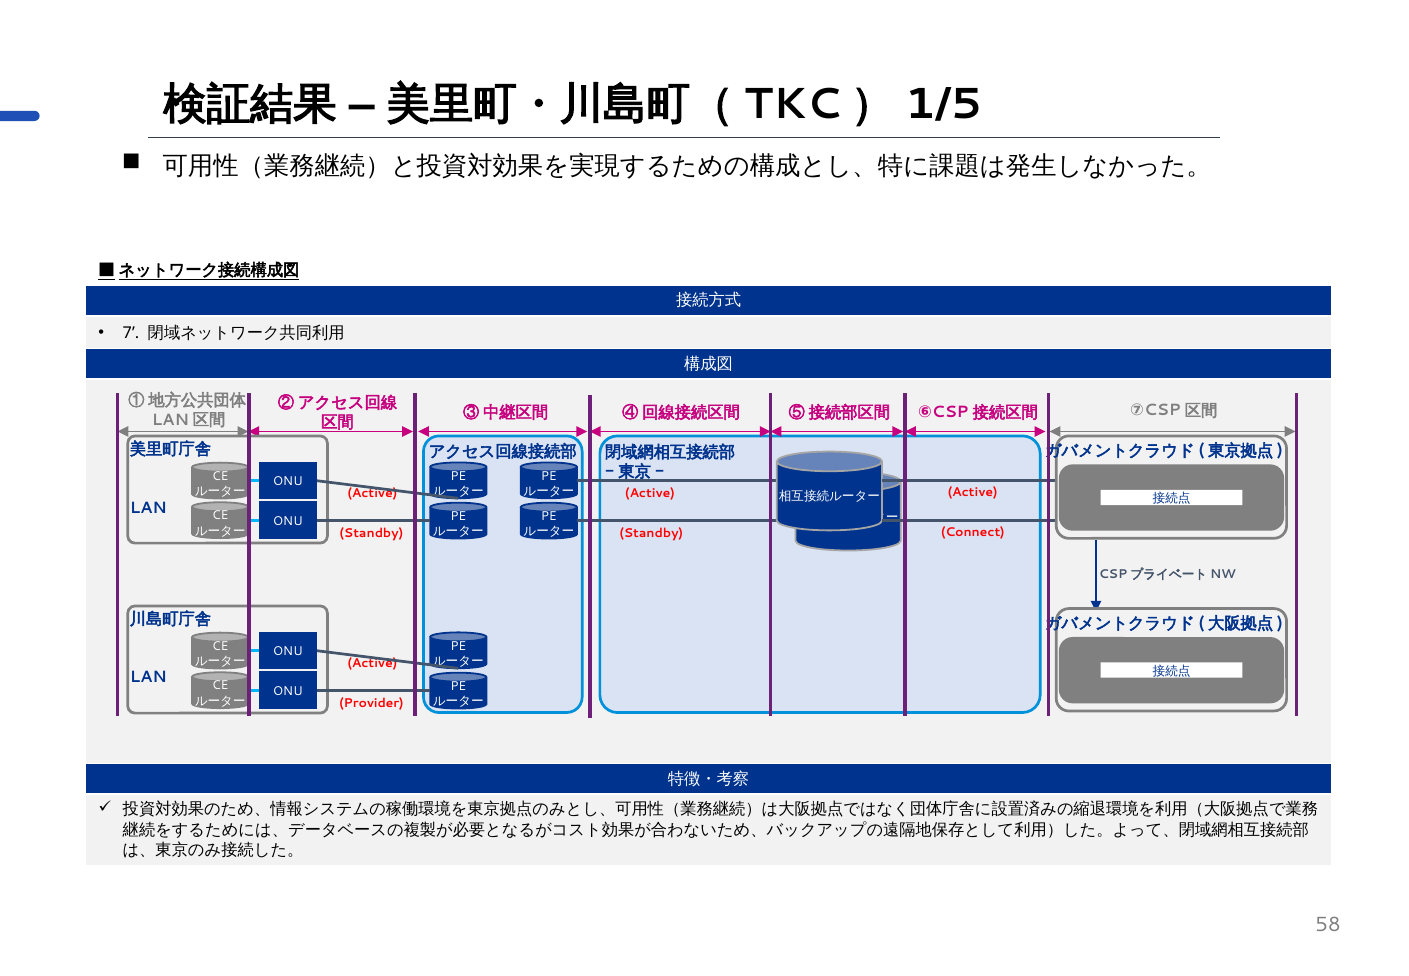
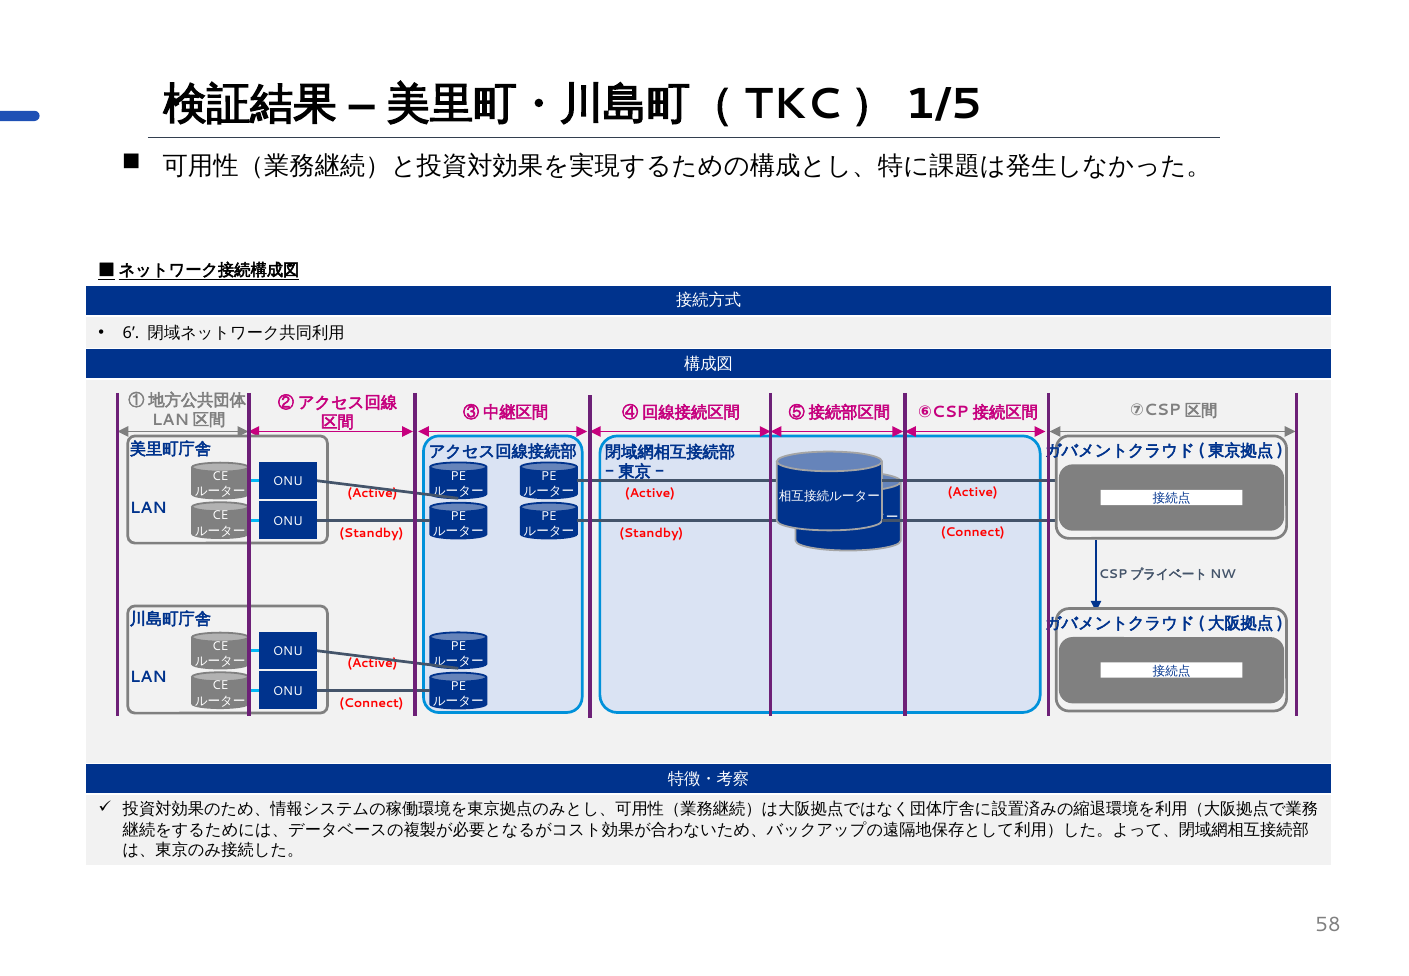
7: 7 -> 6
Provider at (371, 703): Provider -> Connect
